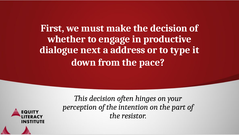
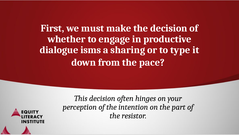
next: next -> isms
address: address -> sharing
